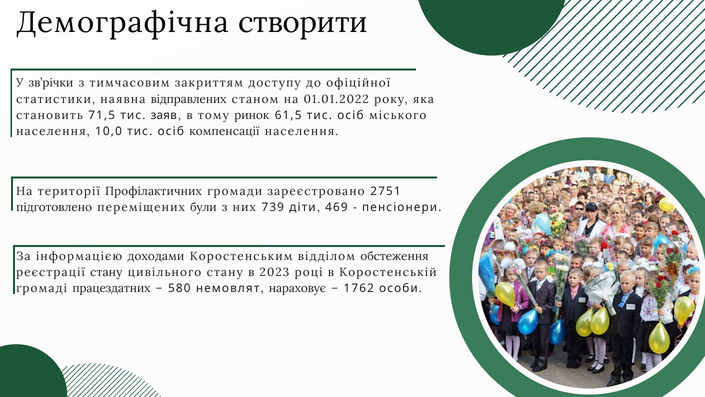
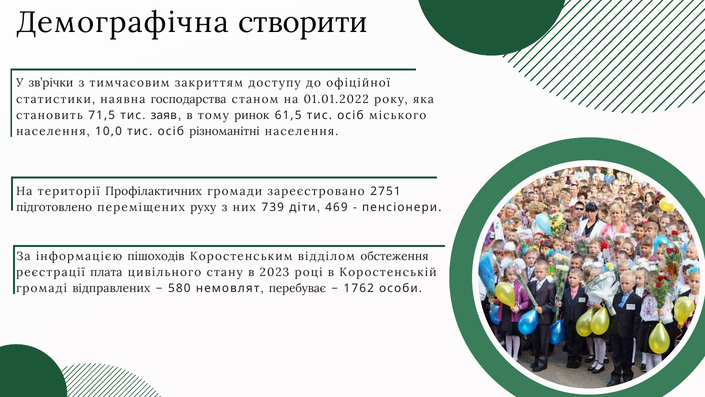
відправлених: відправлених -> господарства
компенсації: компенсації -> різноманітні
були: були -> руху
доходами: доходами -> пішоходів
реєстрації стану: стану -> плата
працездатних: працездатних -> відправлених
нараховує: нараховує -> перебуває
